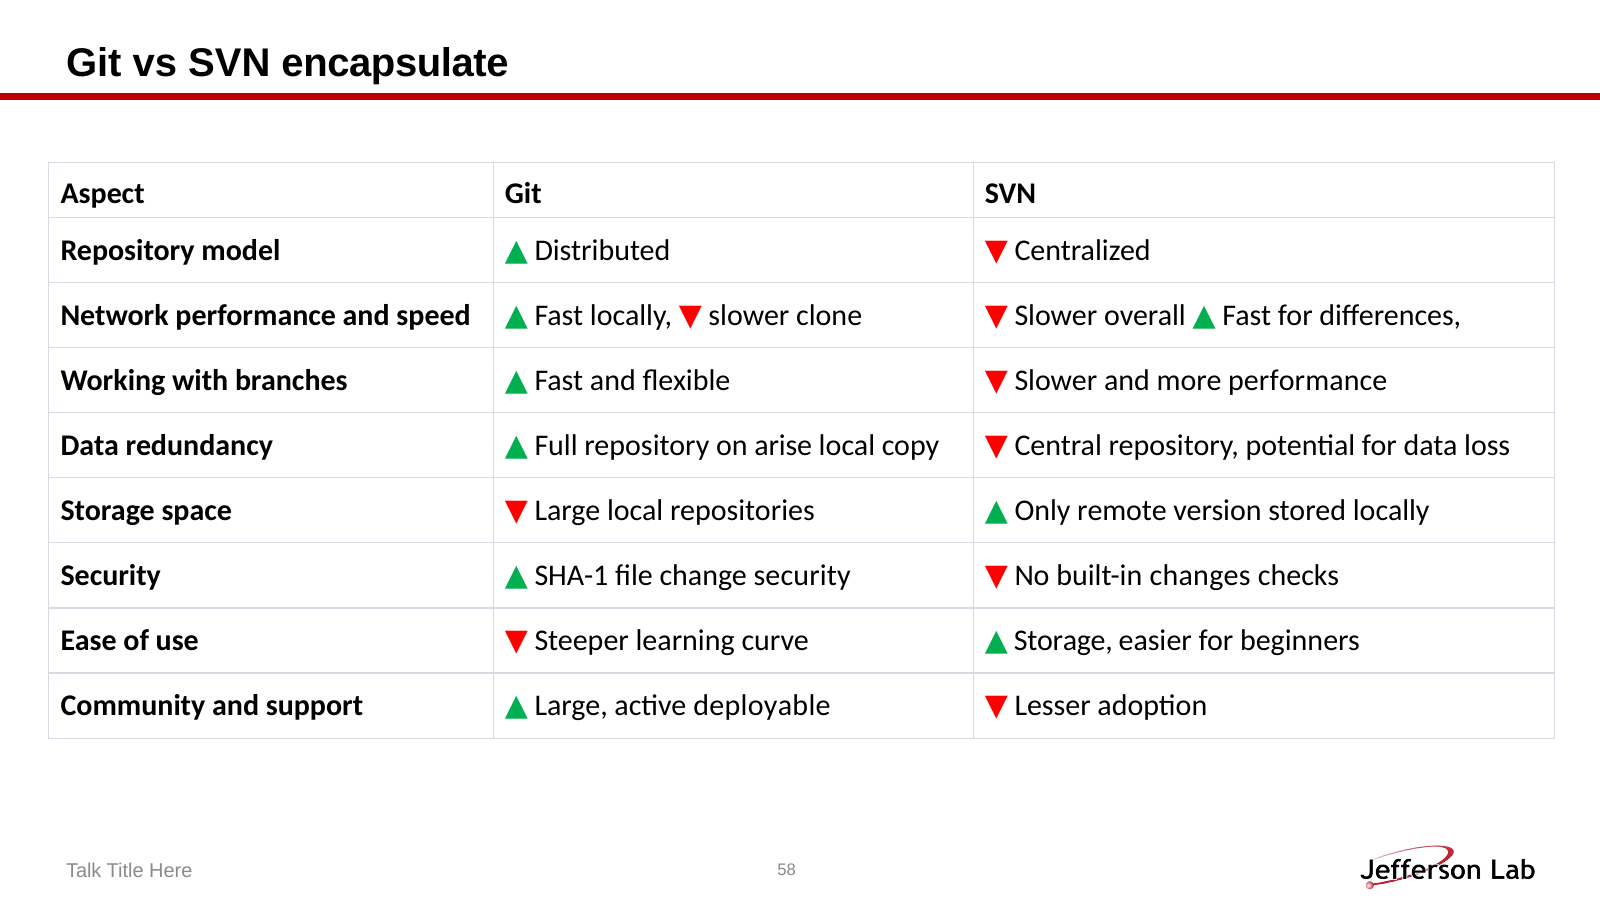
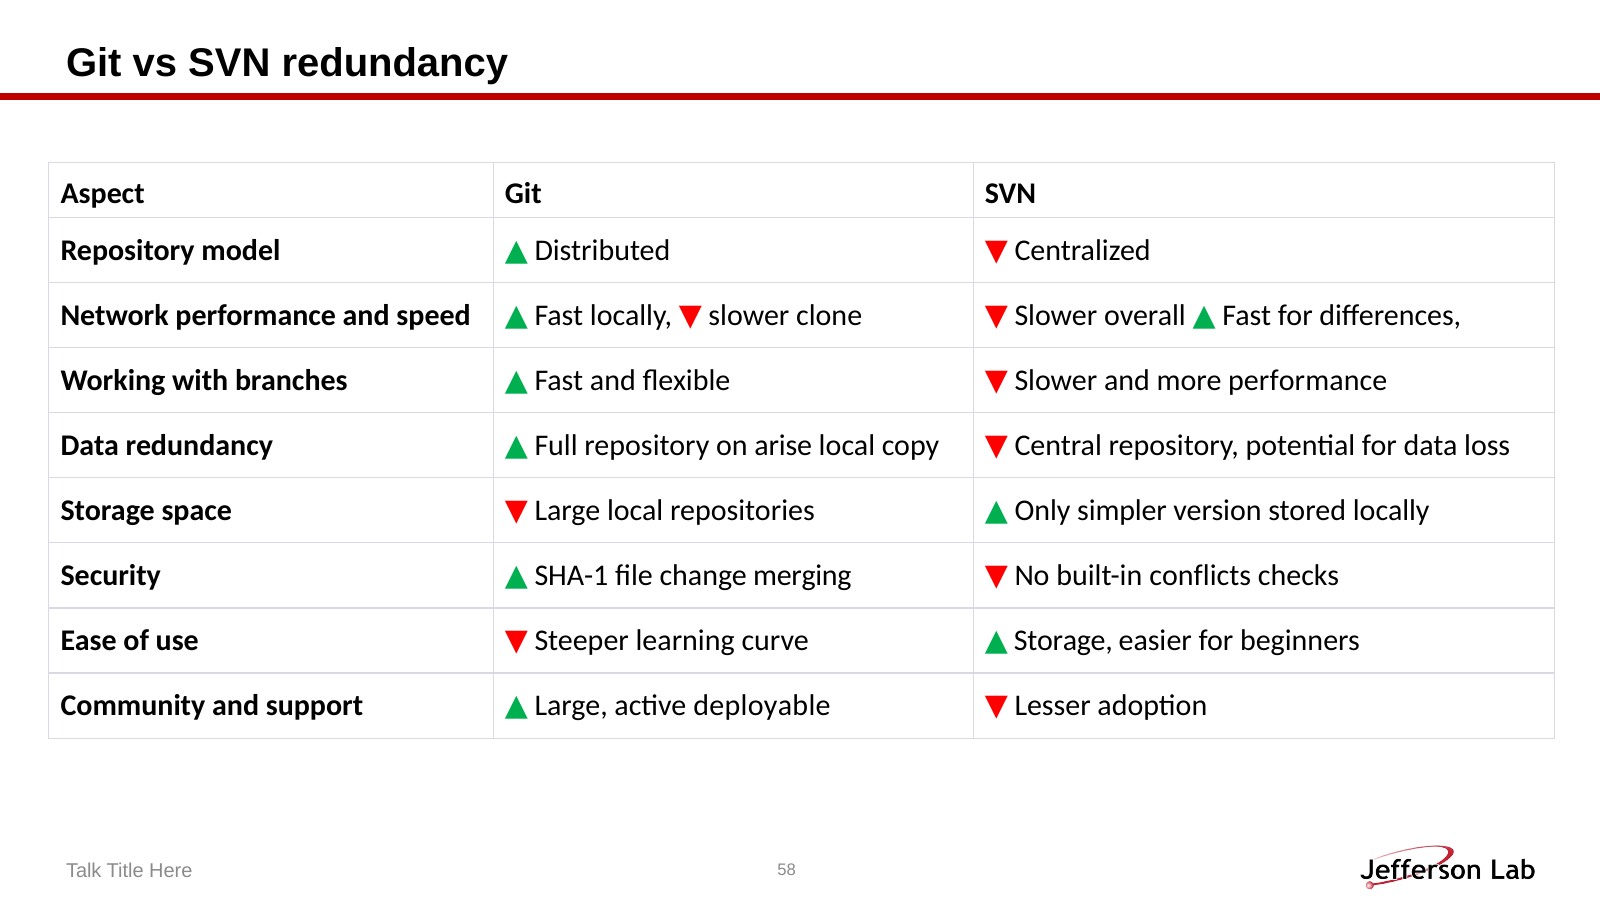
SVN encapsulate: encapsulate -> redundancy
remote: remote -> simpler
change security: security -> merging
changes: changes -> conflicts
